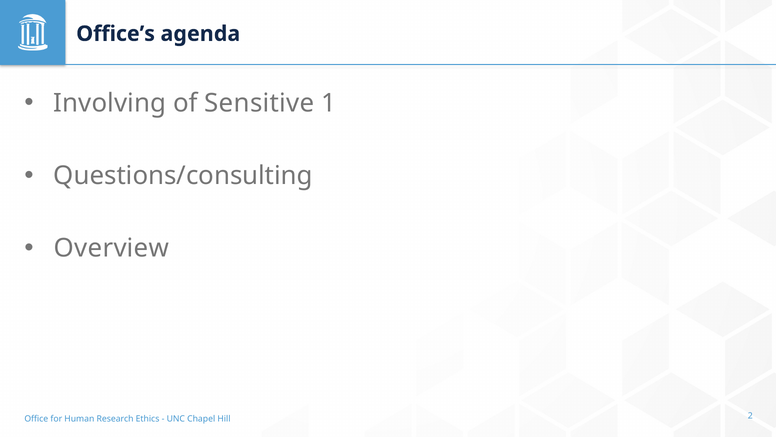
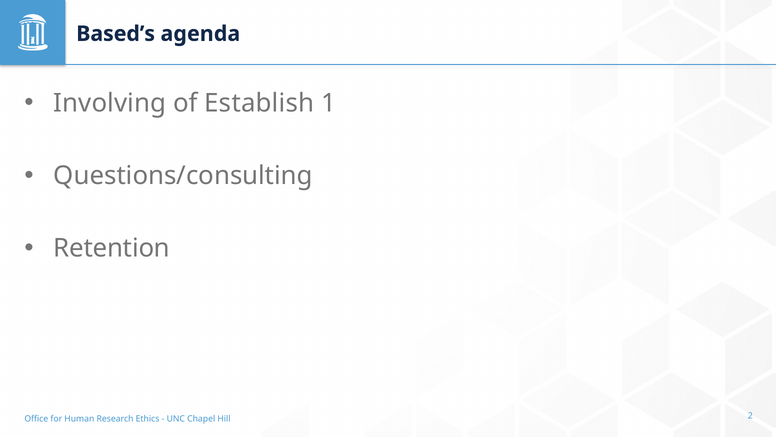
Office’s: Office’s -> Based’s
Sensitive: Sensitive -> Establish
Overview: Overview -> Retention
